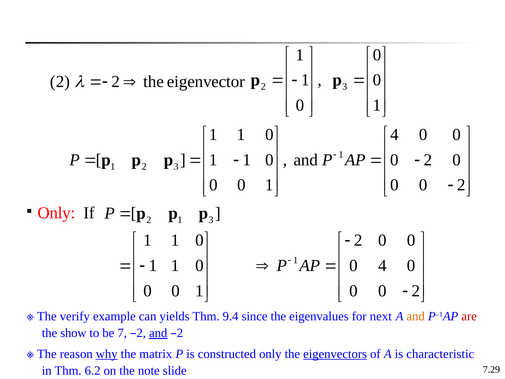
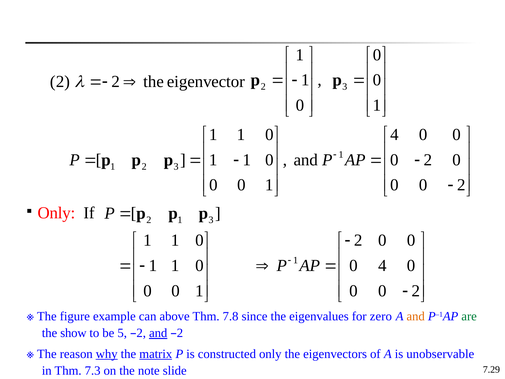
verify: verify -> figure
yields: yields -> above
9.4: 9.4 -> 7.8
next: next -> zero
are colour: red -> green
7: 7 -> 5
matrix underline: none -> present
eigenvectors underline: present -> none
characteristic: characteristic -> unobservable
6.2: 6.2 -> 7.3
